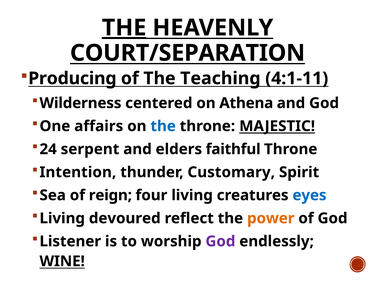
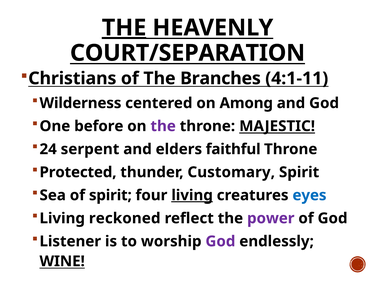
Producing: Producing -> Christians
Teaching: Teaching -> Branches
Athena: Athena -> Among
affairs: affairs -> before
the at (163, 126) colour: blue -> purple
Intention: Intention -> Protected
of reign: reign -> spirit
living at (192, 195) underline: none -> present
devoured: devoured -> reckoned
power colour: orange -> purple
